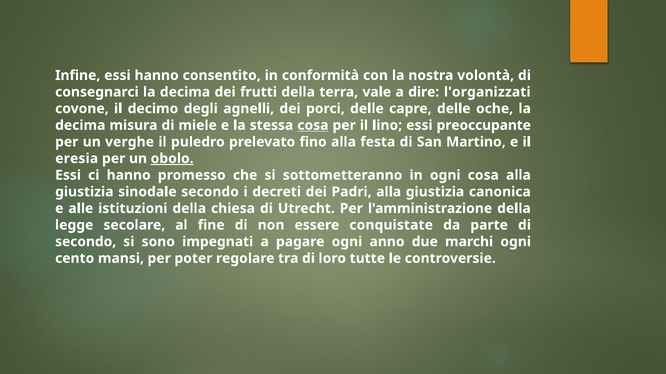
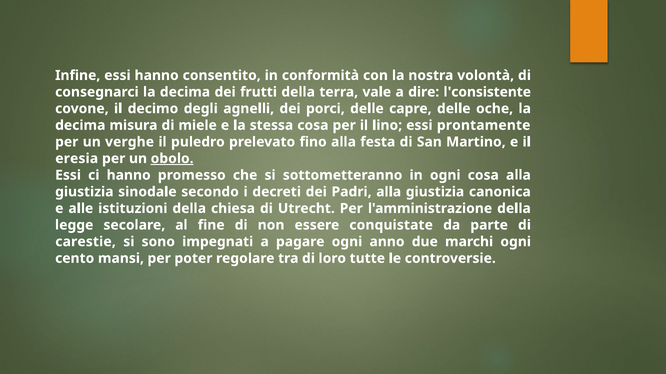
l'organizzati: l'organizzati -> l'consistente
cosa at (313, 125) underline: present -> none
preoccupante: preoccupante -> prontamente
secondo at (86, 242): secondo -> carestie
